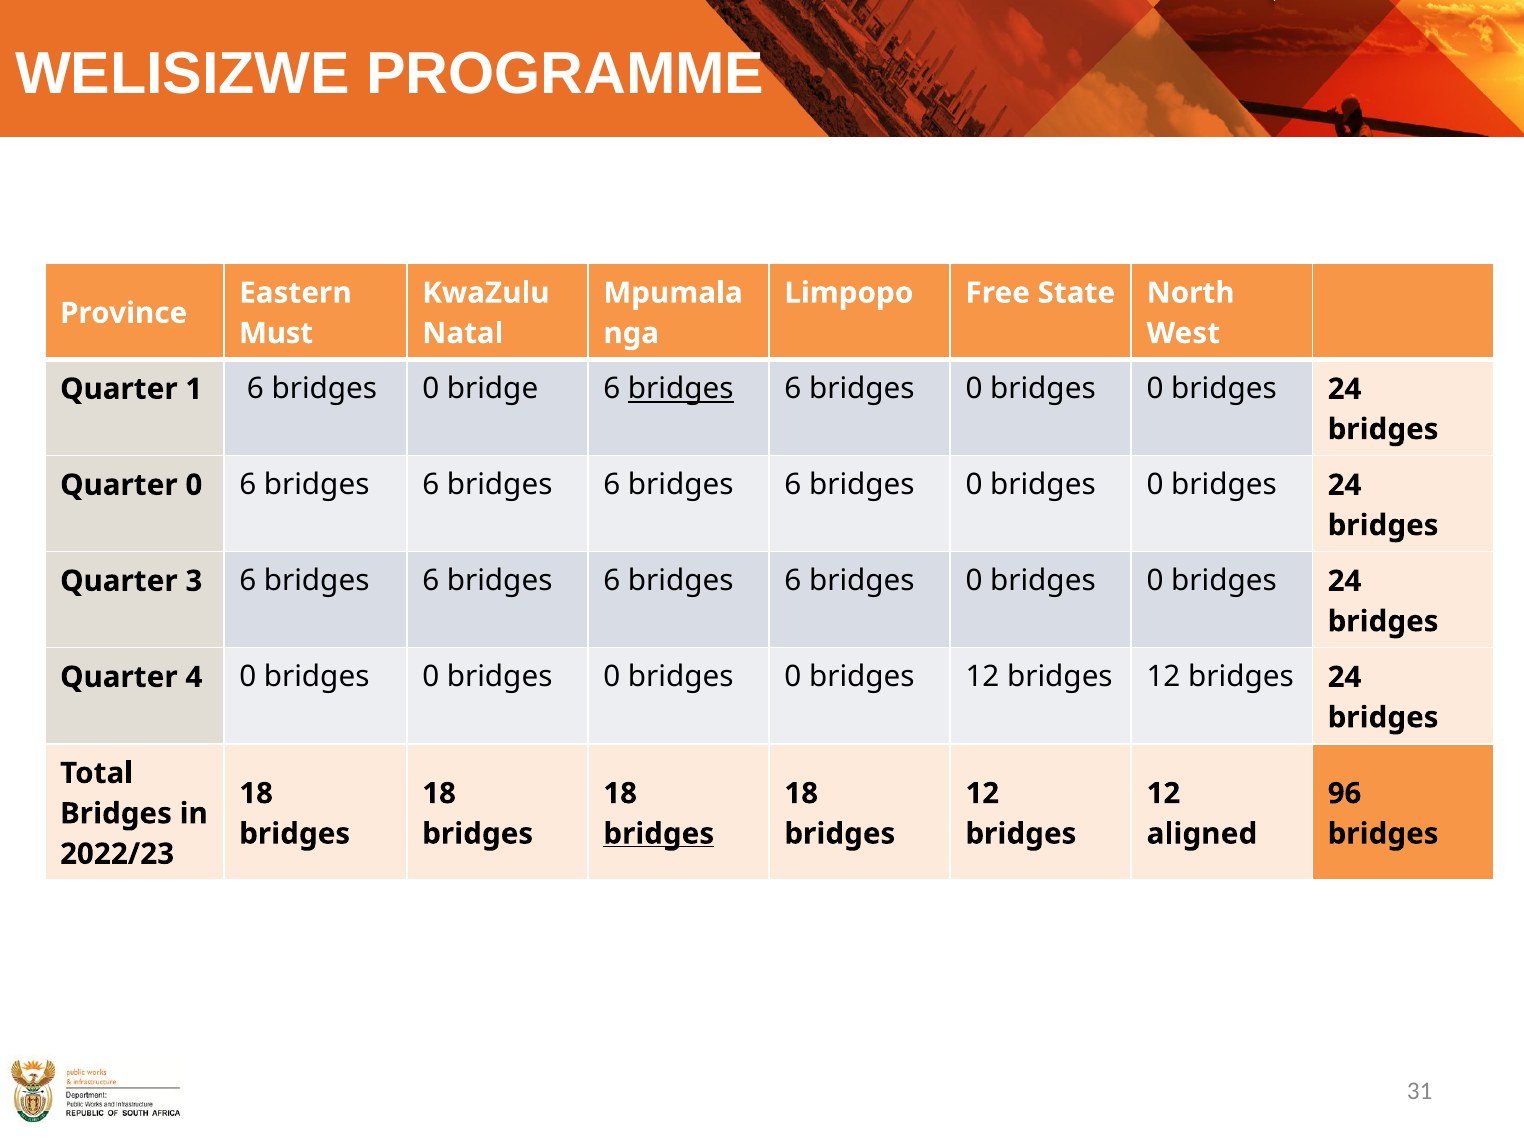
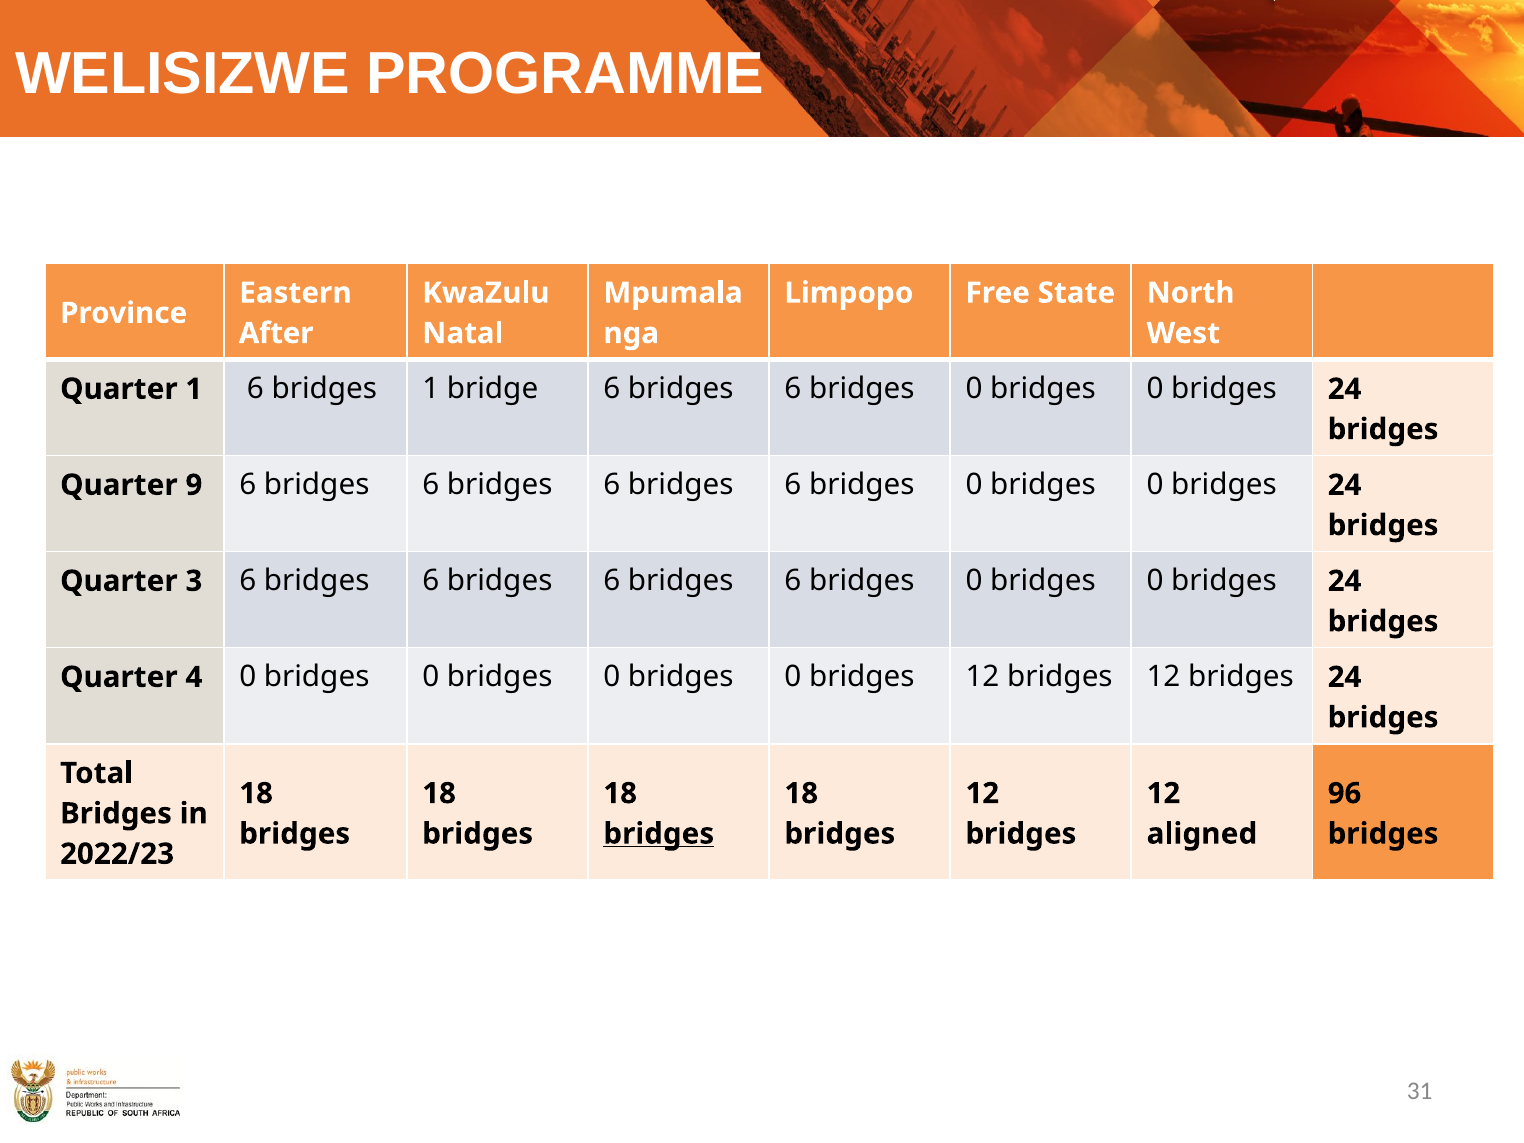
Must: Must -> After
1 6 bridges 0: 0 -> 1
bridges at (681, 389) underline: present -> none
Quarter 0: 0 -> 9
